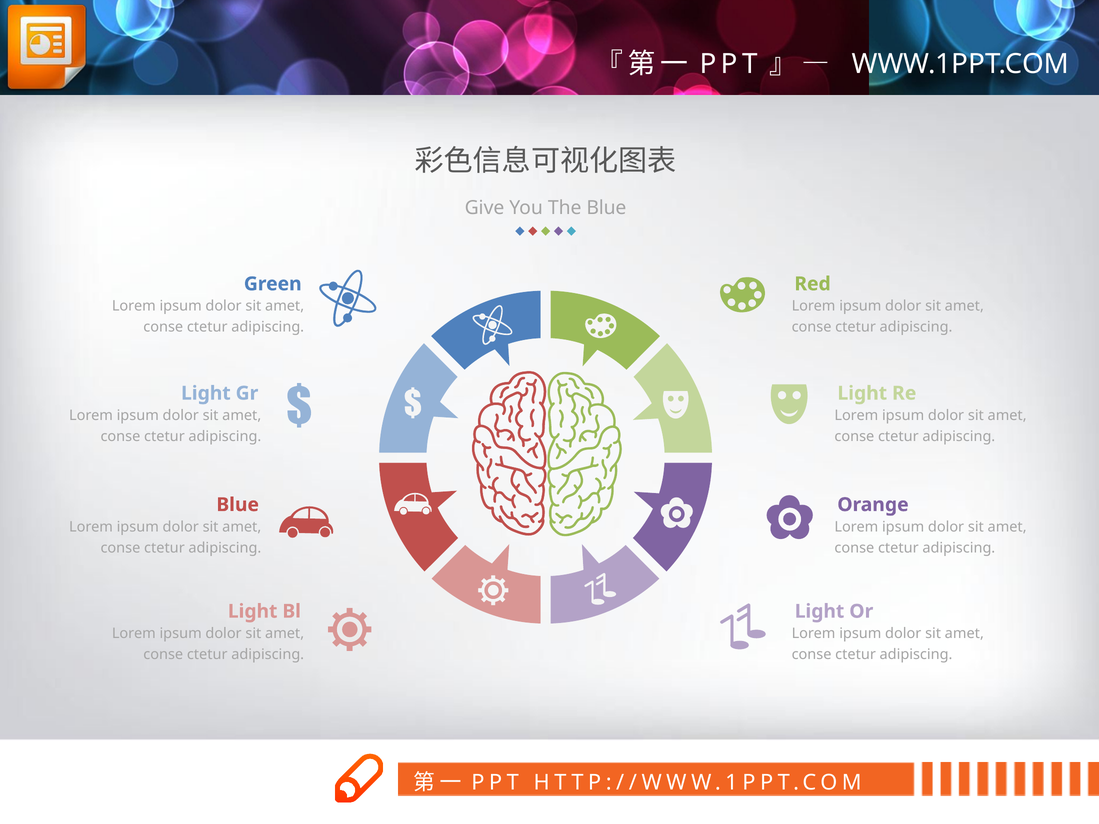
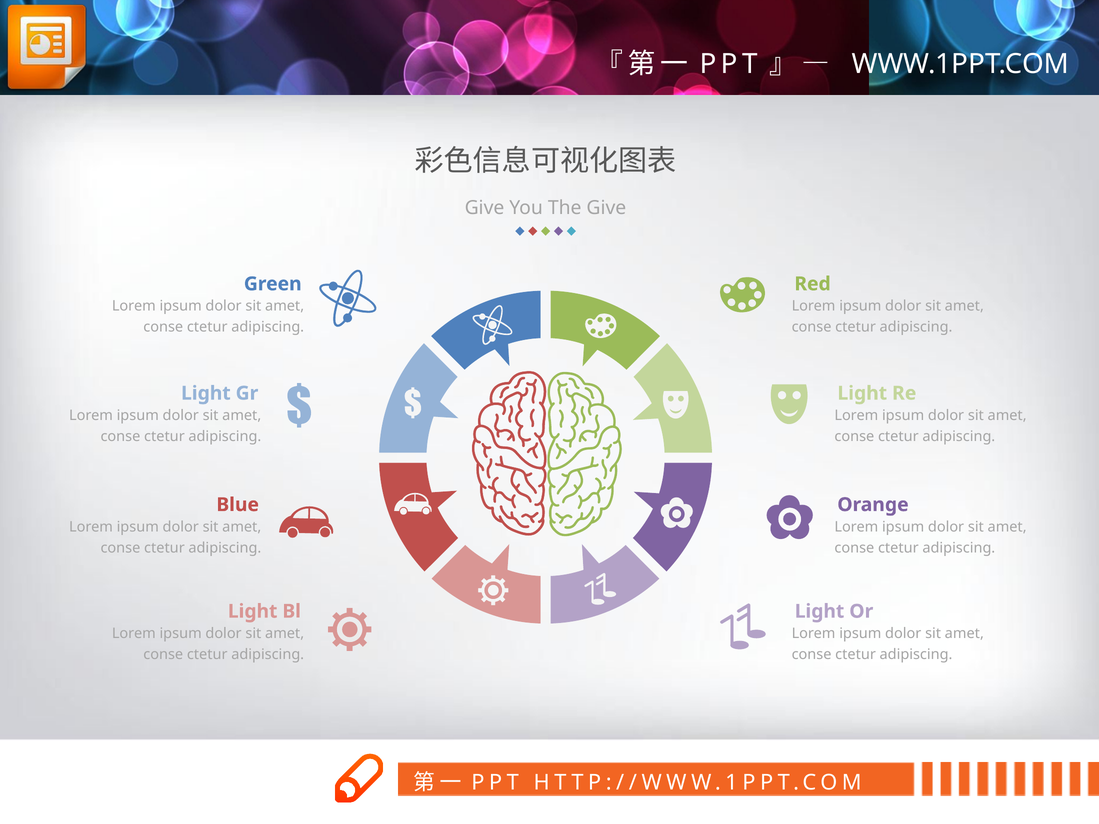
The Blue: Blue -> Give
